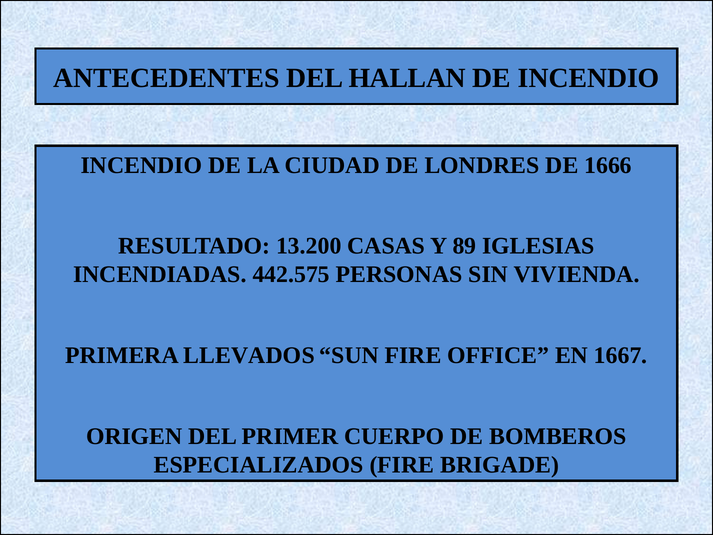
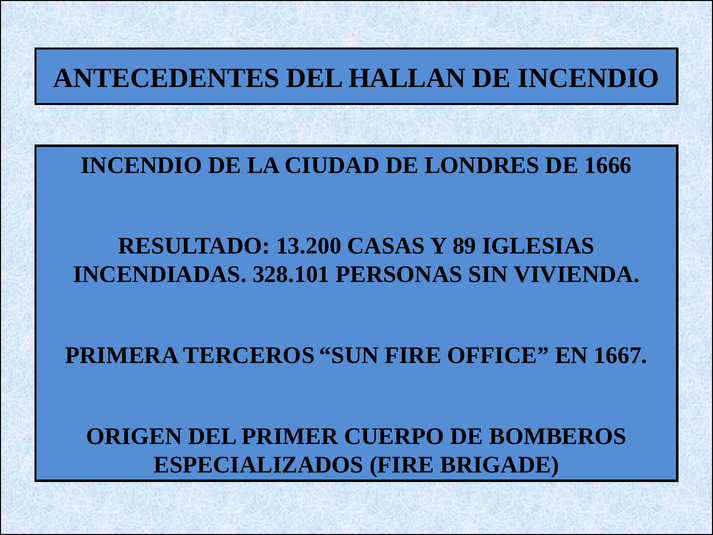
442.575: 442.575 -> 328.101
LLEVADOS: LLEVADOS -> TERCEROS
